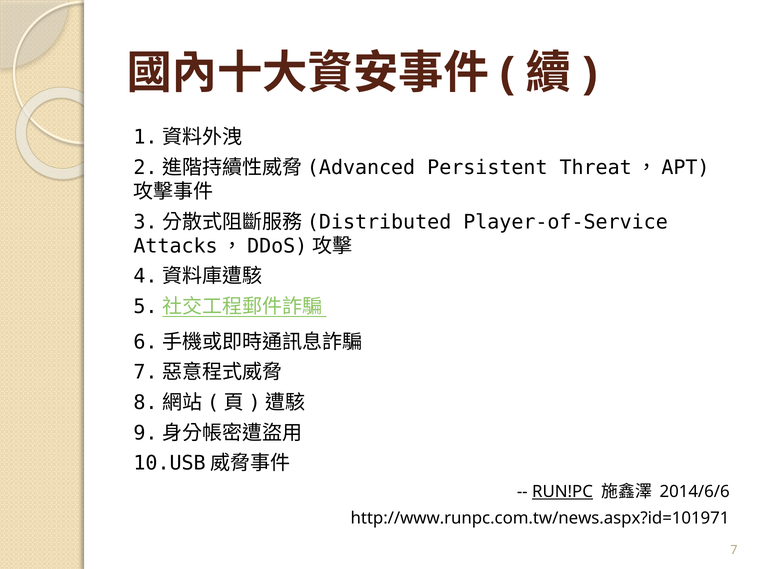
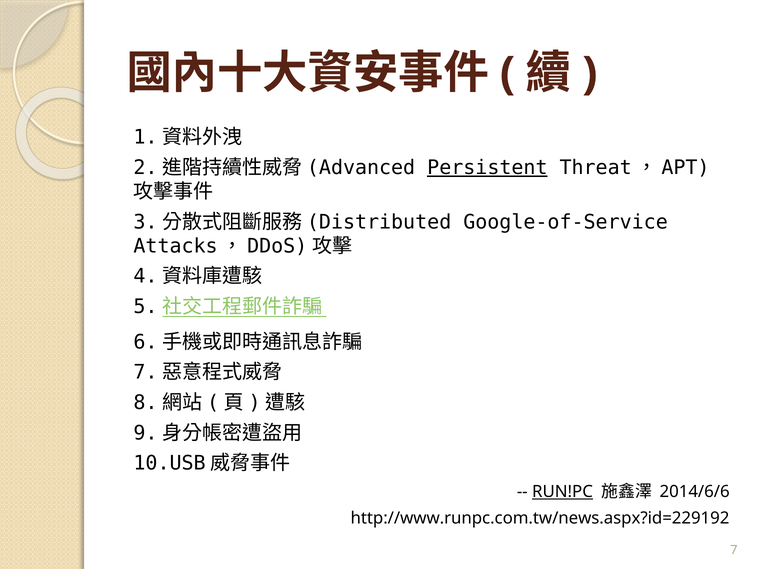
Persistent underline: none -> present
Player-of-Service: Player-of-Service -> Google-of-Service
http://www.runpc.com.tw/news.aspx?id=101971: http://www.runpc.com.tw/news.aspx?id=101971 -> http://www.runpc.com.tw/news.aspx?id=229192
